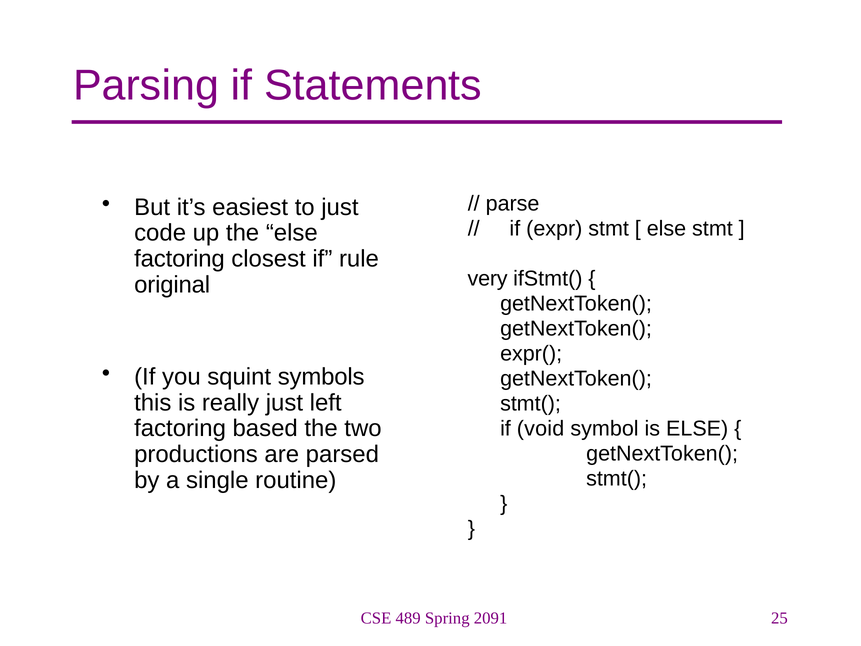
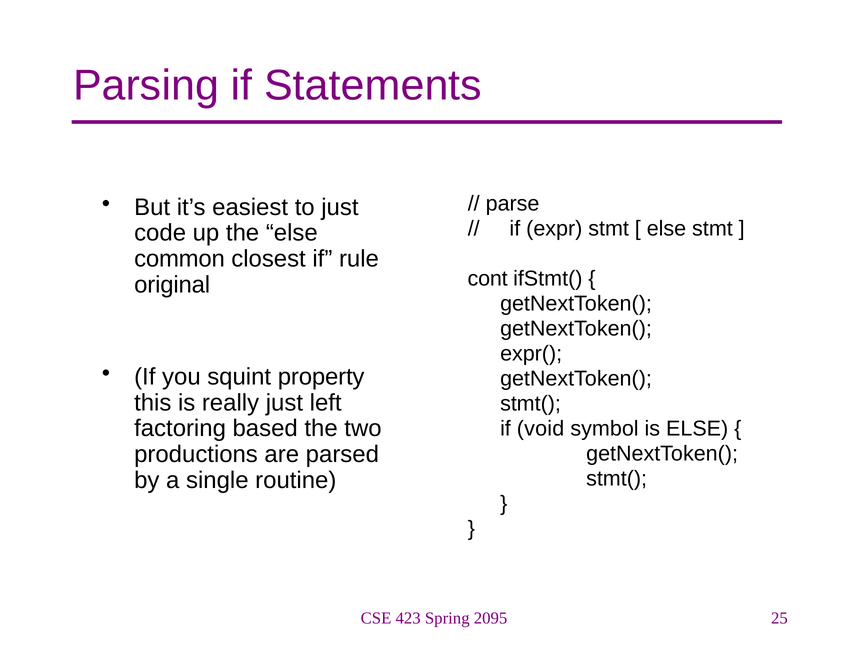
factoring at (179, 259): factoring -> common
very: very -> cont
symbols: symbols -> property
489: 489 -> 423
2091: 2091 -> 2095
